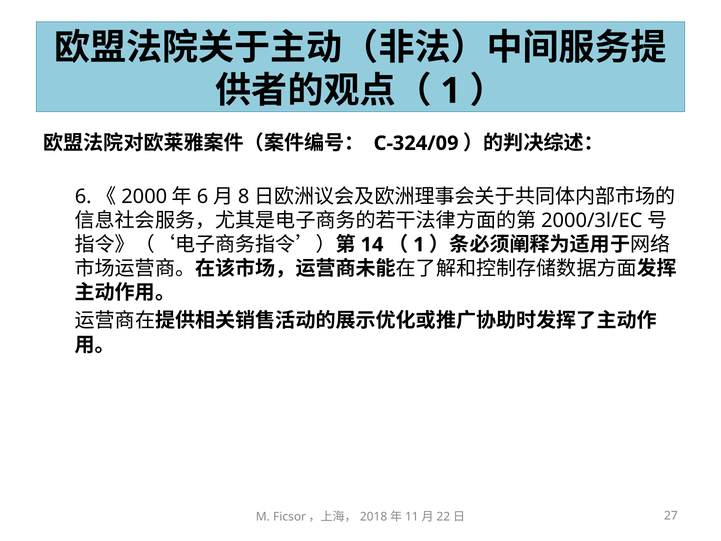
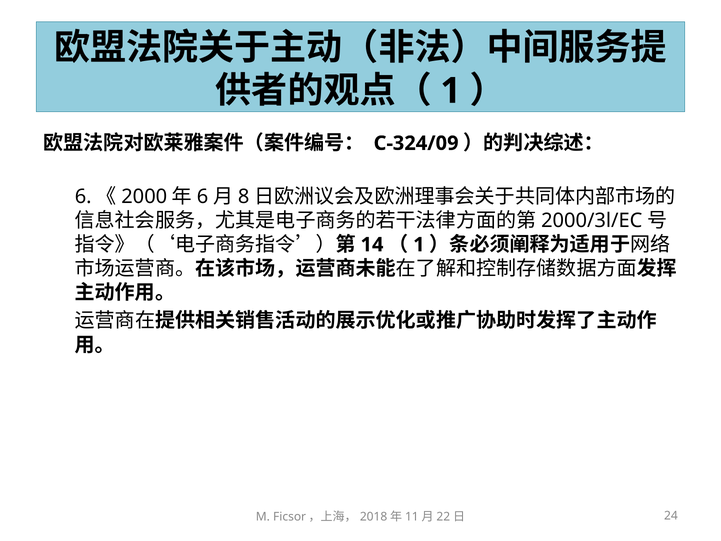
27: 27 -> 24
